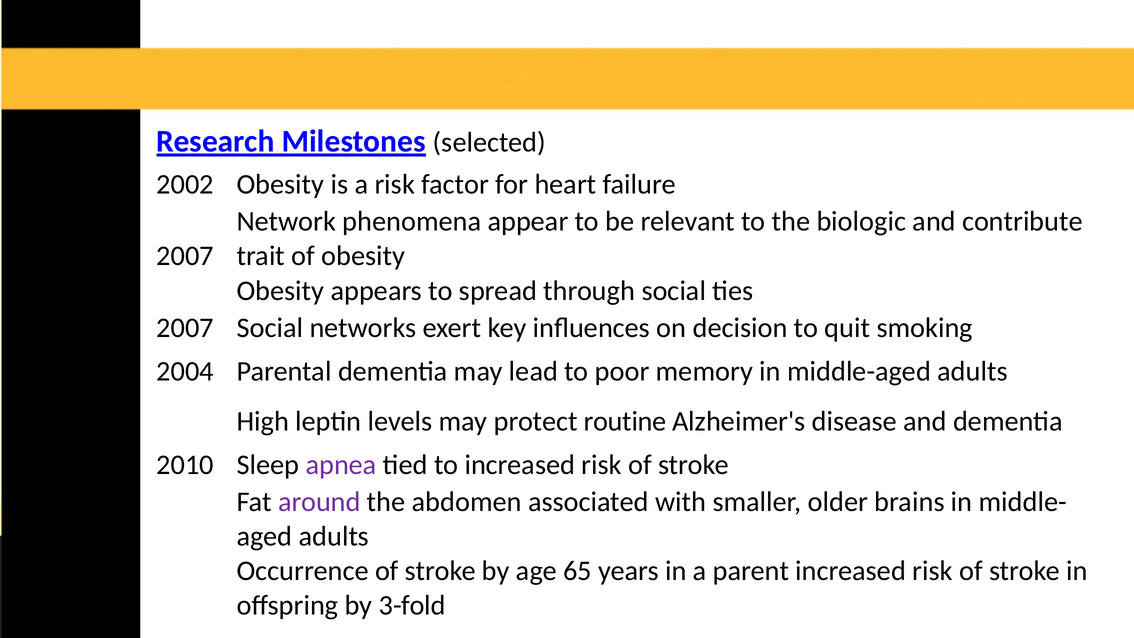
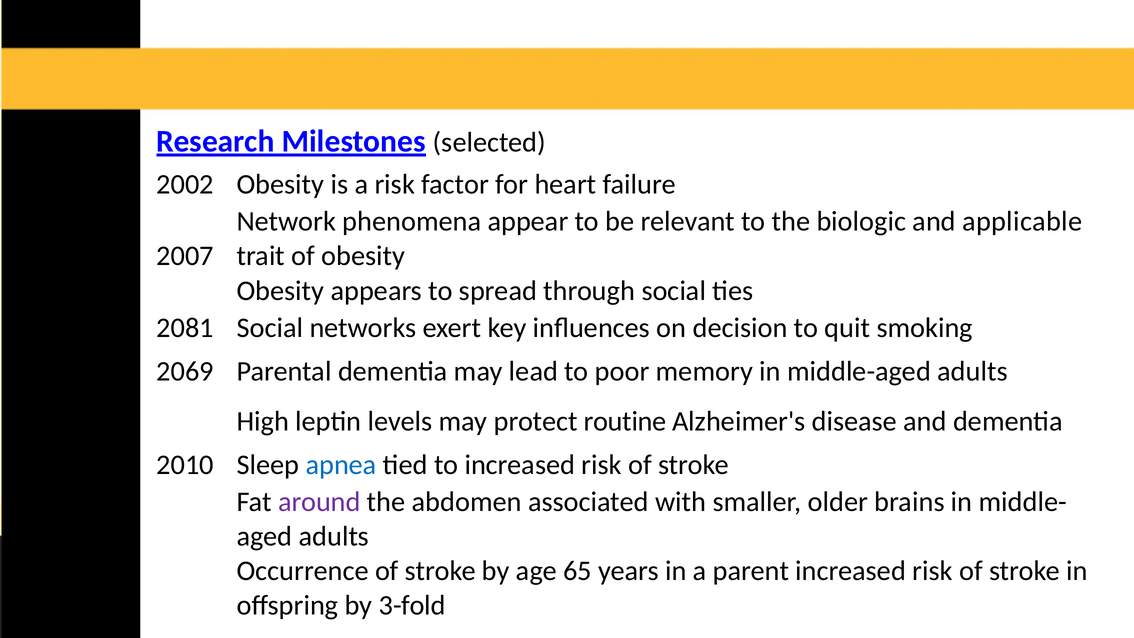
contribute: contribute -> applicable
2007 at (185, 328): 2007 -> 2081
2004: 2004 -> 2069
apnea colour: purple -> blue
